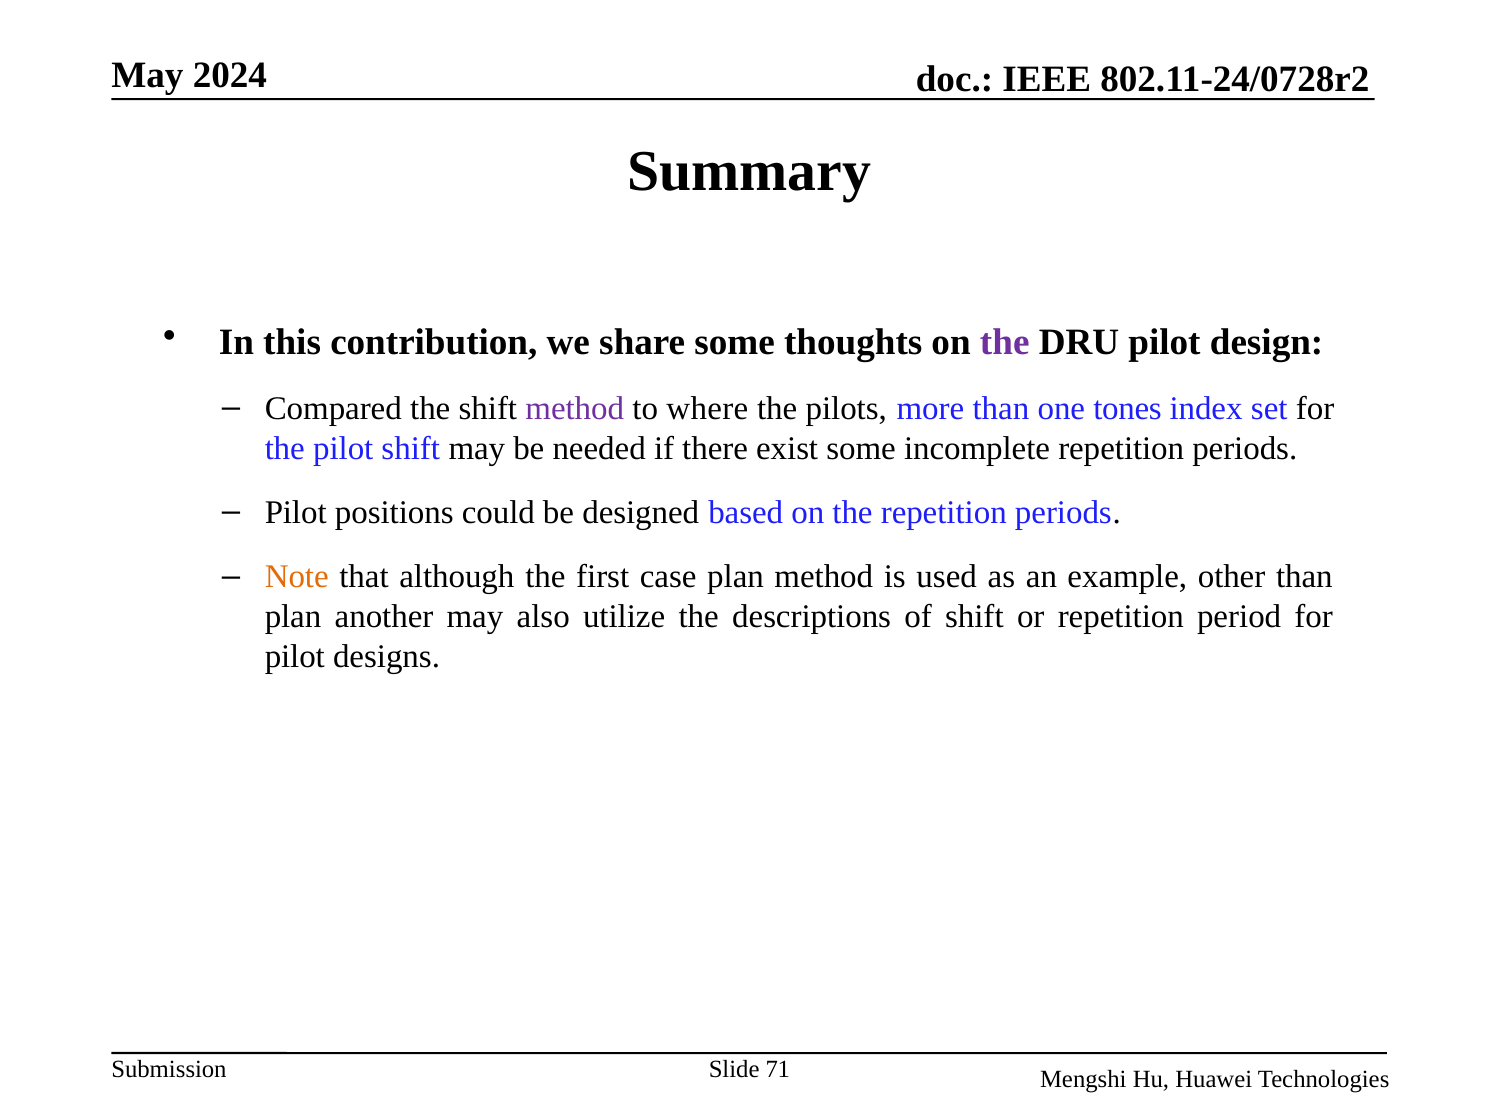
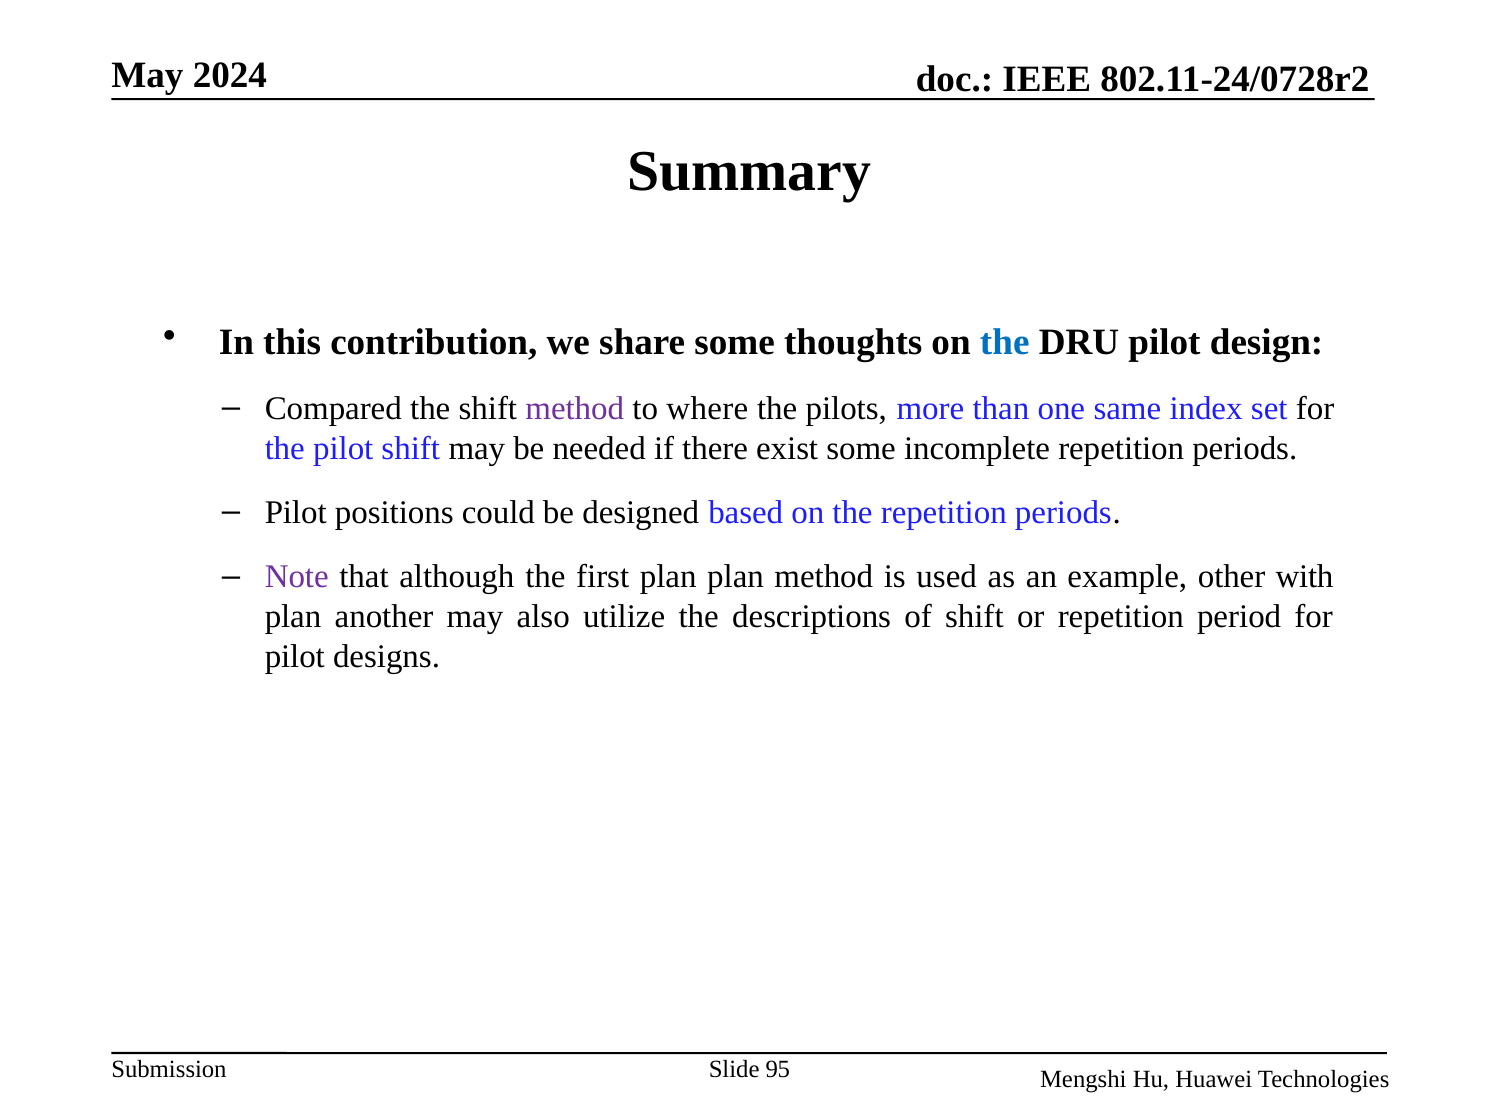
the at (1005, 342) colour: purple -> blue
tones: tones -> same
Note colour: orange -> purple
first case: case -> plan
other than: than -> with
71: 71 -> 95
